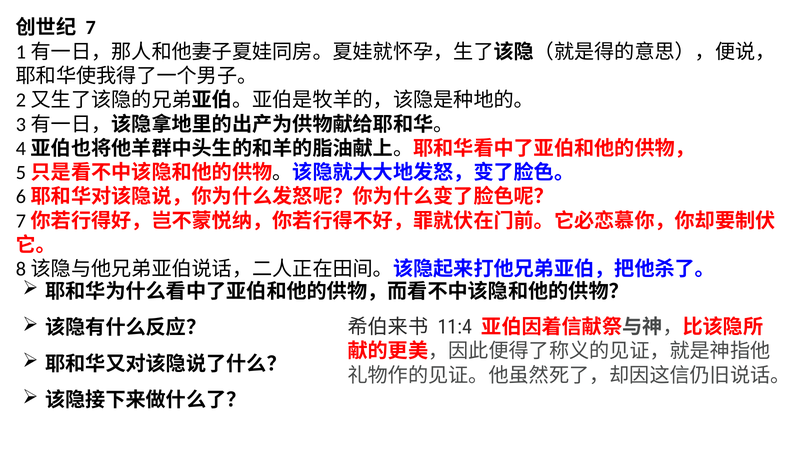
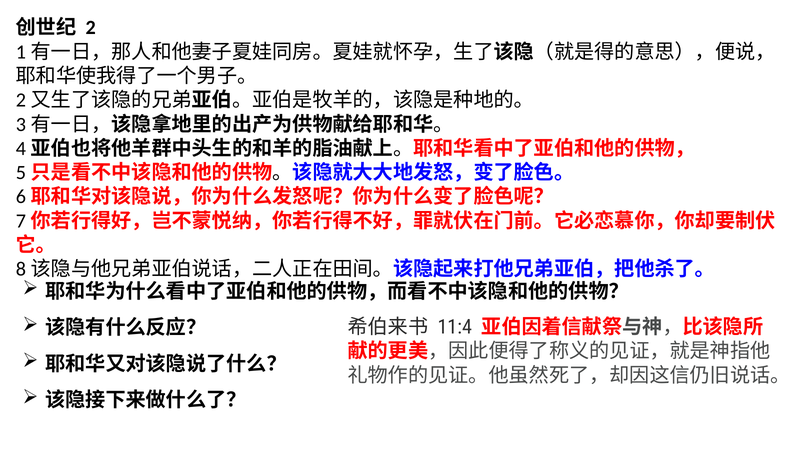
7: 7 -> 2
